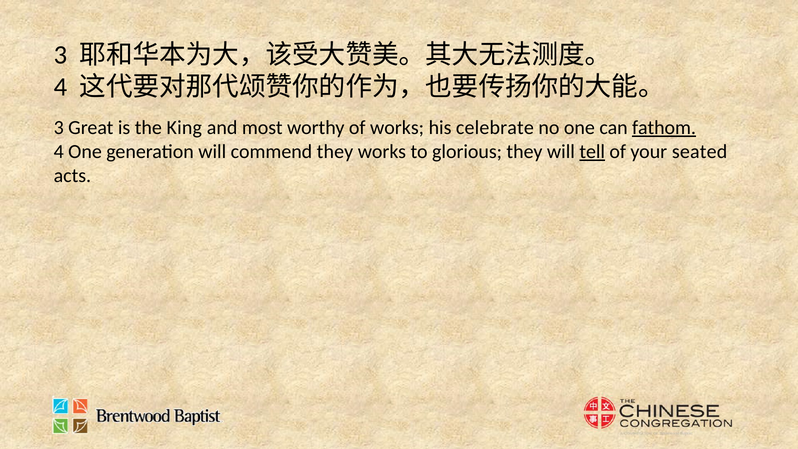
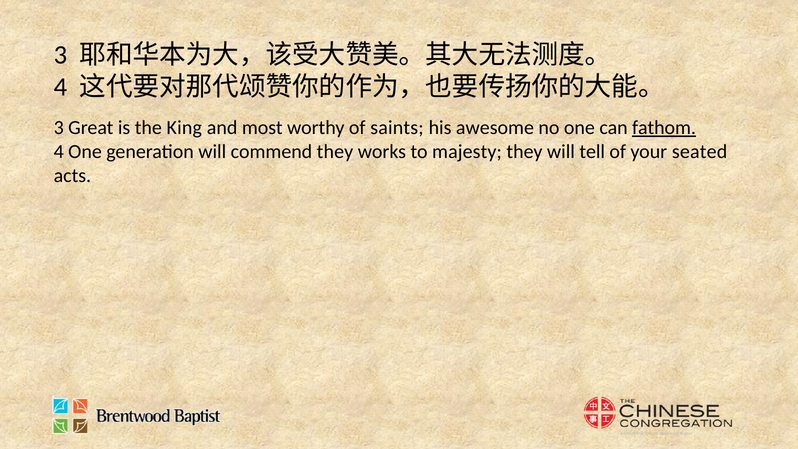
of works: works -> saints
celebrate: celebrate -> awesome
glorious: glorious -> majesty
tell underline: present -> none
